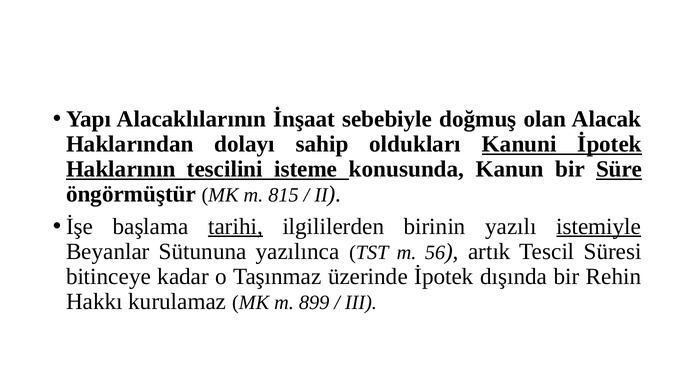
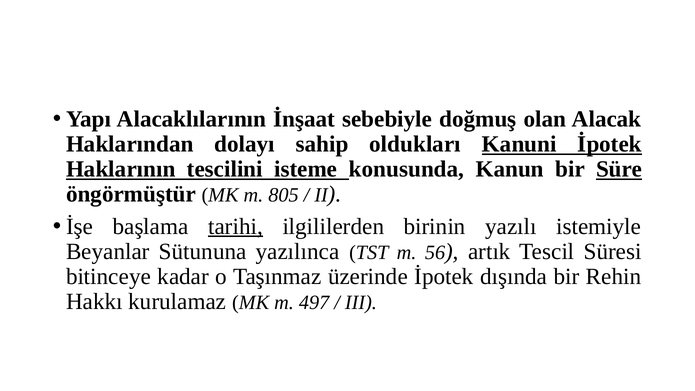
815: 815 -> 805
istemiyle underline: present -> none
899: 899 -> 497
